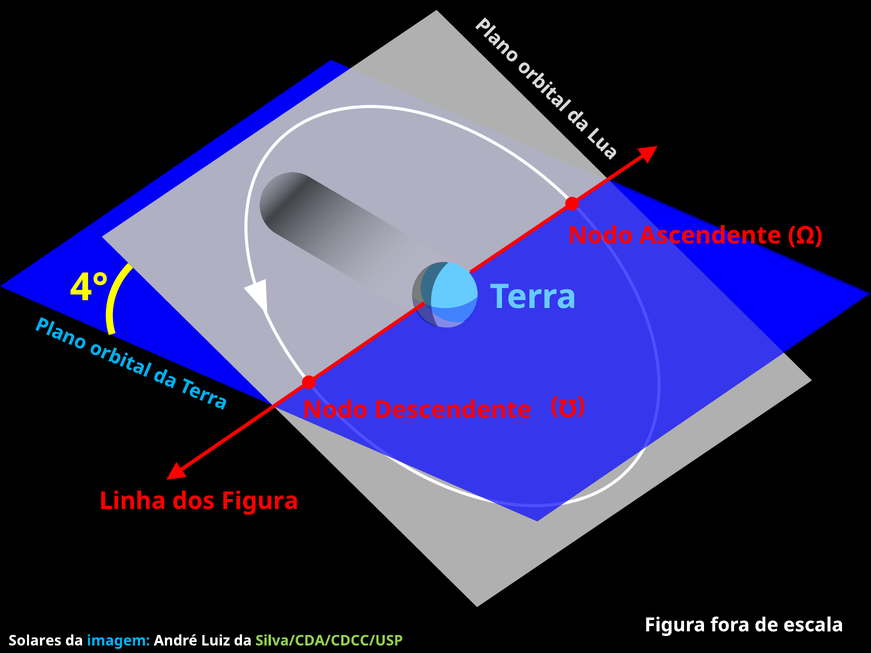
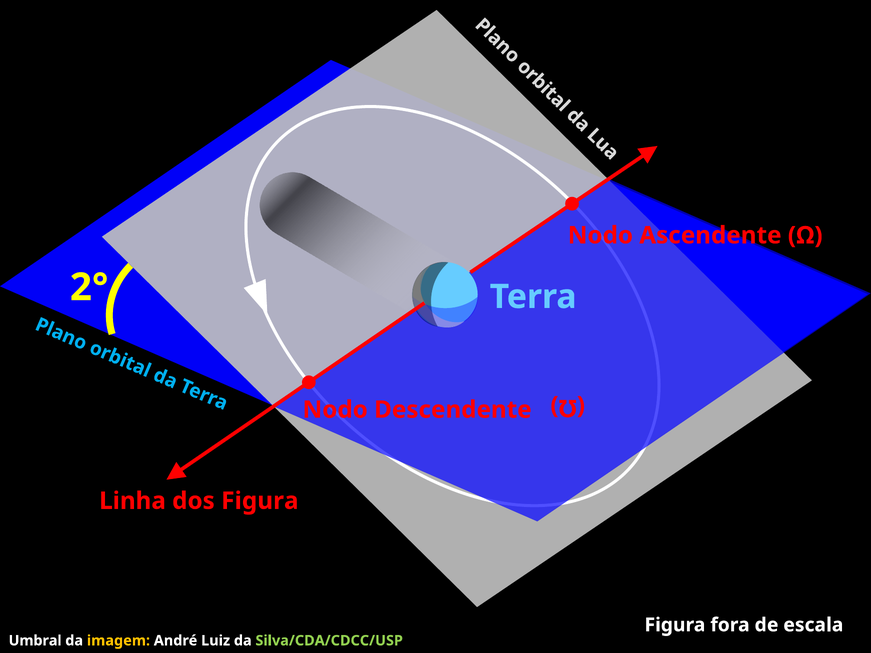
4°: 4° -> 2°
Solares: Solares -> Umbral
imagem colour: light blue -> yellow
